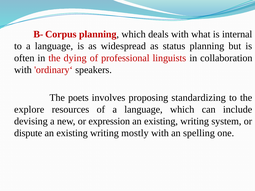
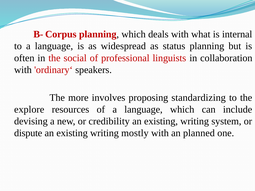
dying: dying -> social
poets: poets -> more
expression: expression -> credibility
spelling: spelling -> planned
